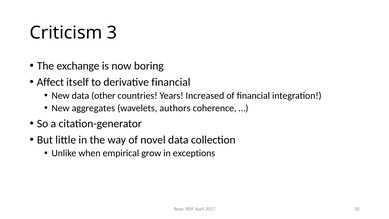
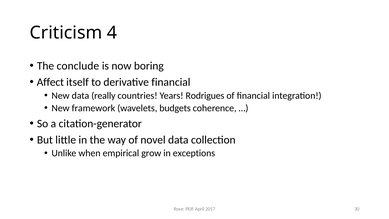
3: 3 -> 4
exchange: exchange -> conclude
other: other -> really
Increased: Increased -> Rodrigues
aggregates: aggregates -> framework
authors: authors -> budgets
